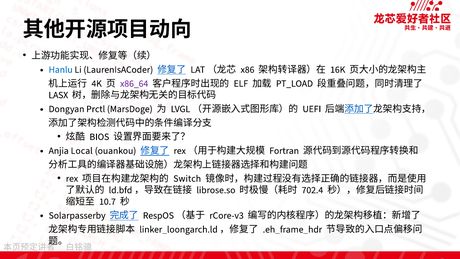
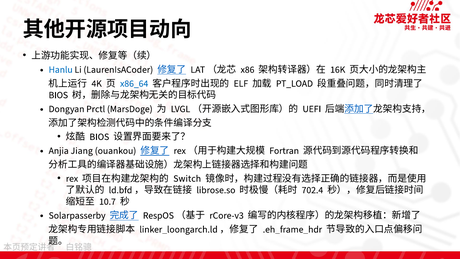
x86_64 colour: purple -> blue
LASX at (58, 95): LASX -> BIOS
Local: Local -> Jiang
